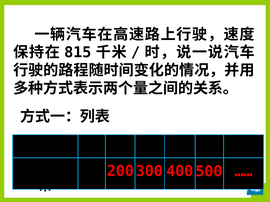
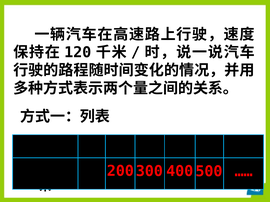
815: 815 -> 120
